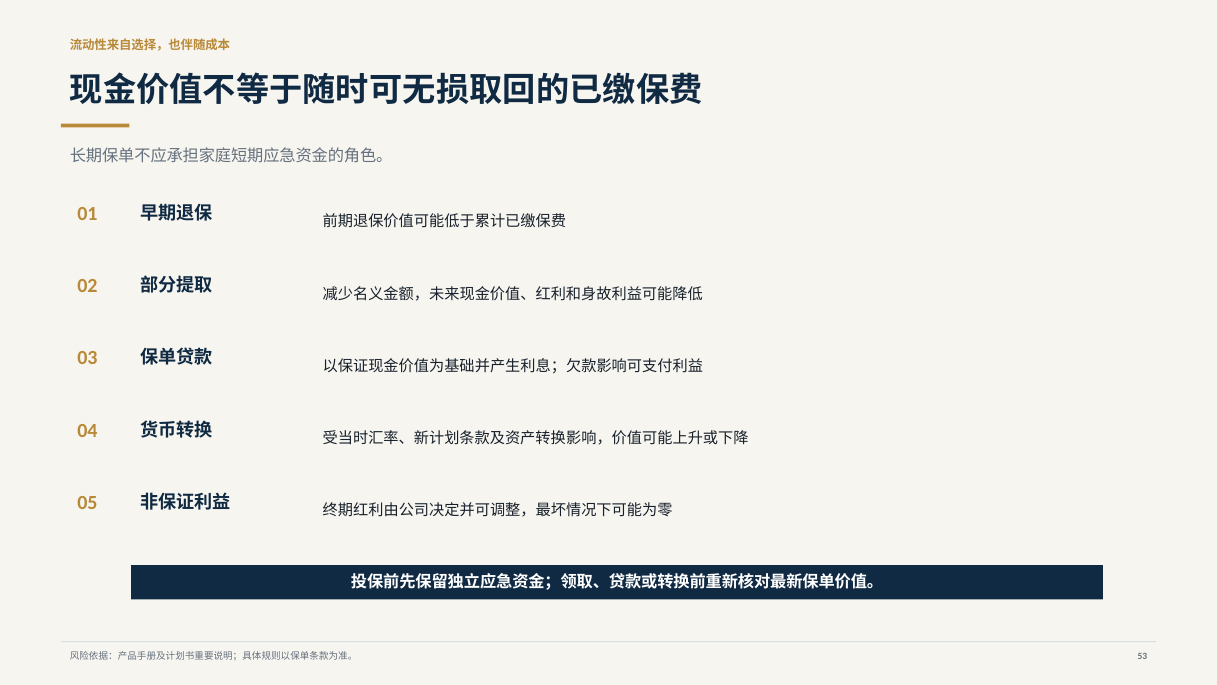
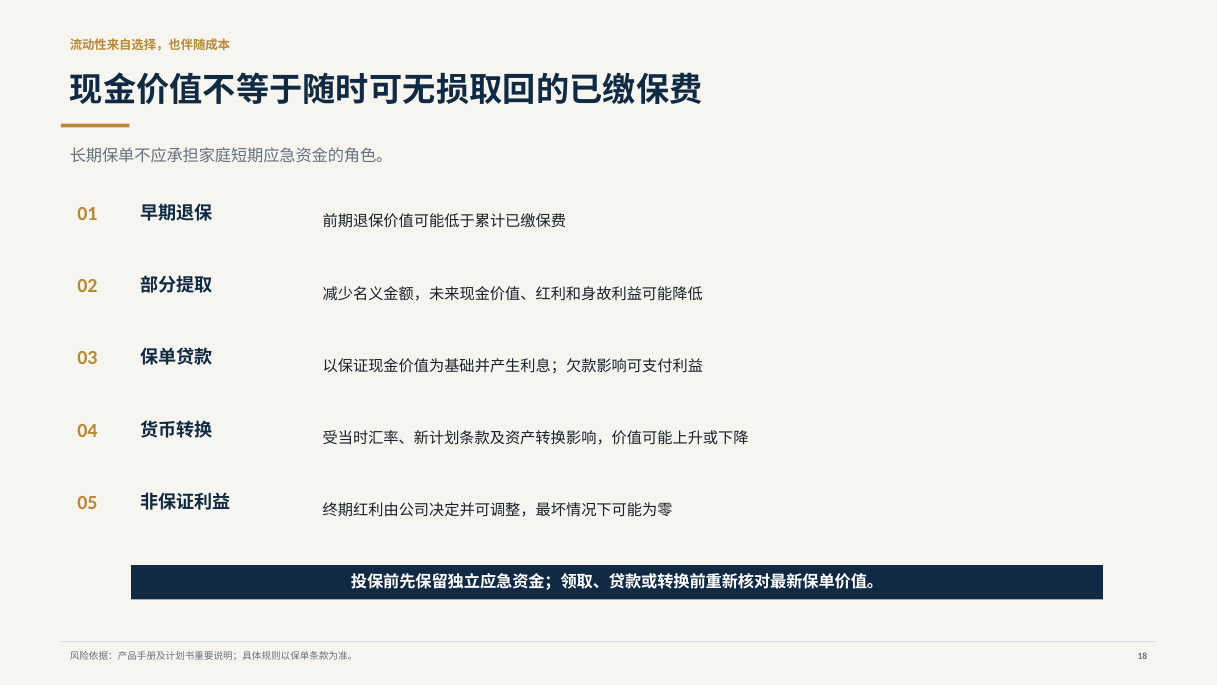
53: 53 -> 18
